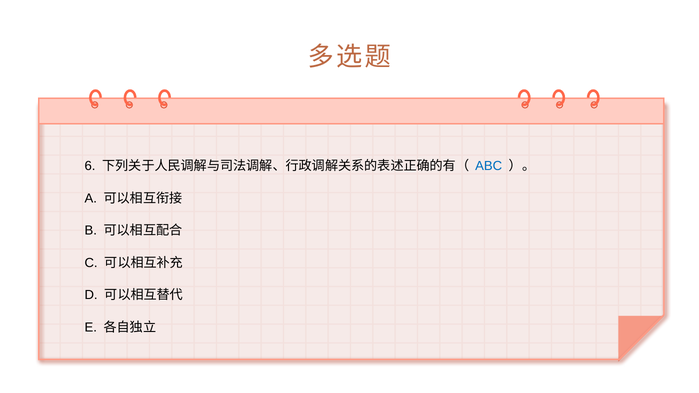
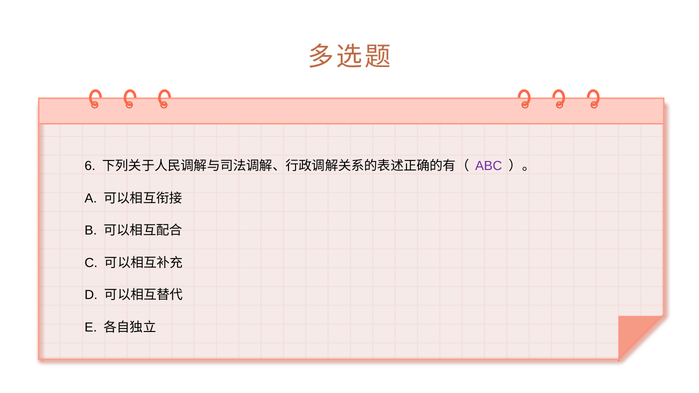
ABC colour: blue -> purple
